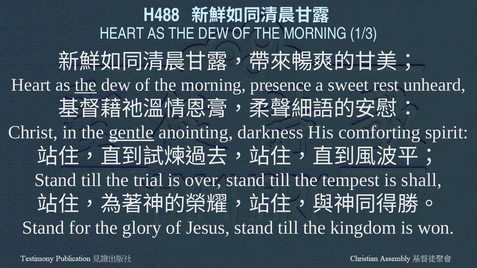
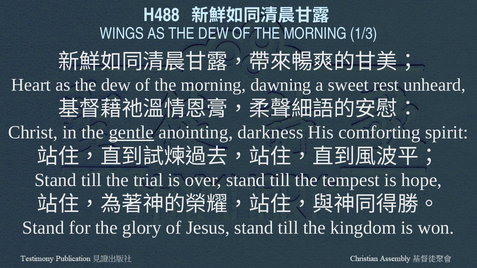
HEART at (122, 34): HEART -> WINGS
the at (86, 85) underline: present -> none
presence: presence -> dawning
shall: shall -> hope
